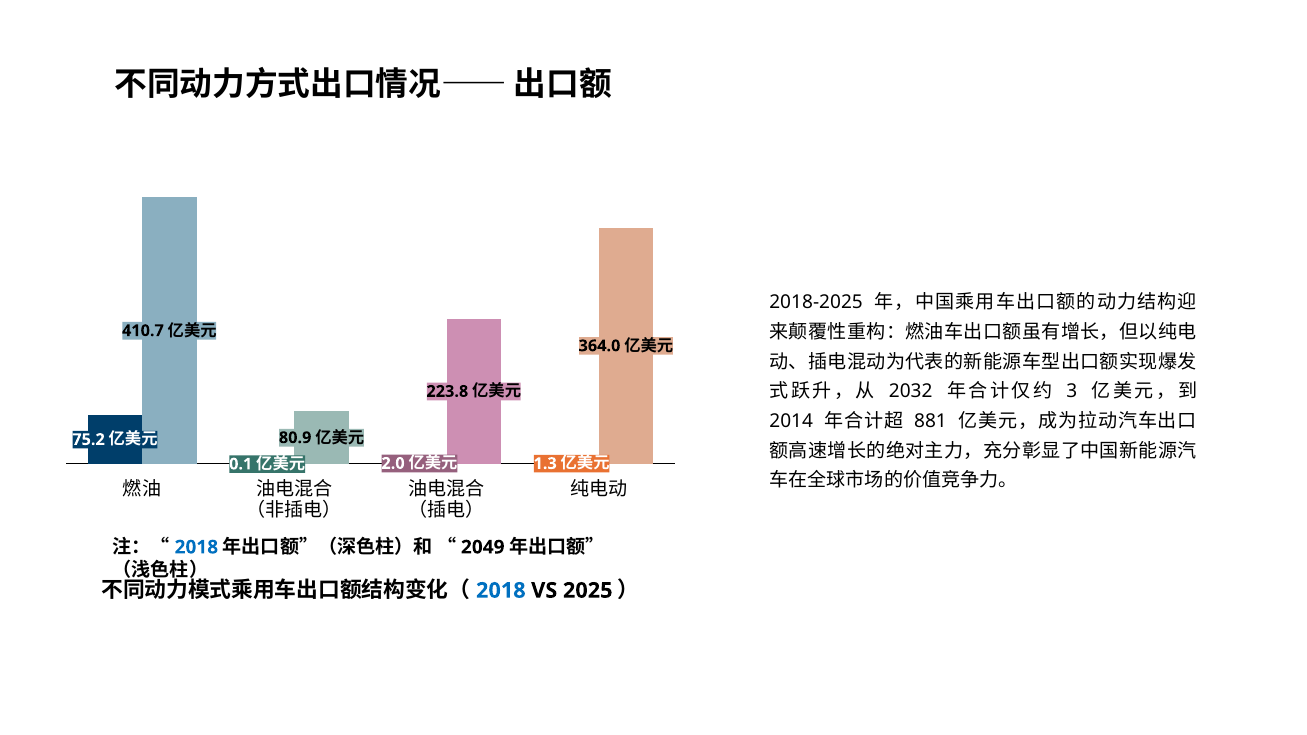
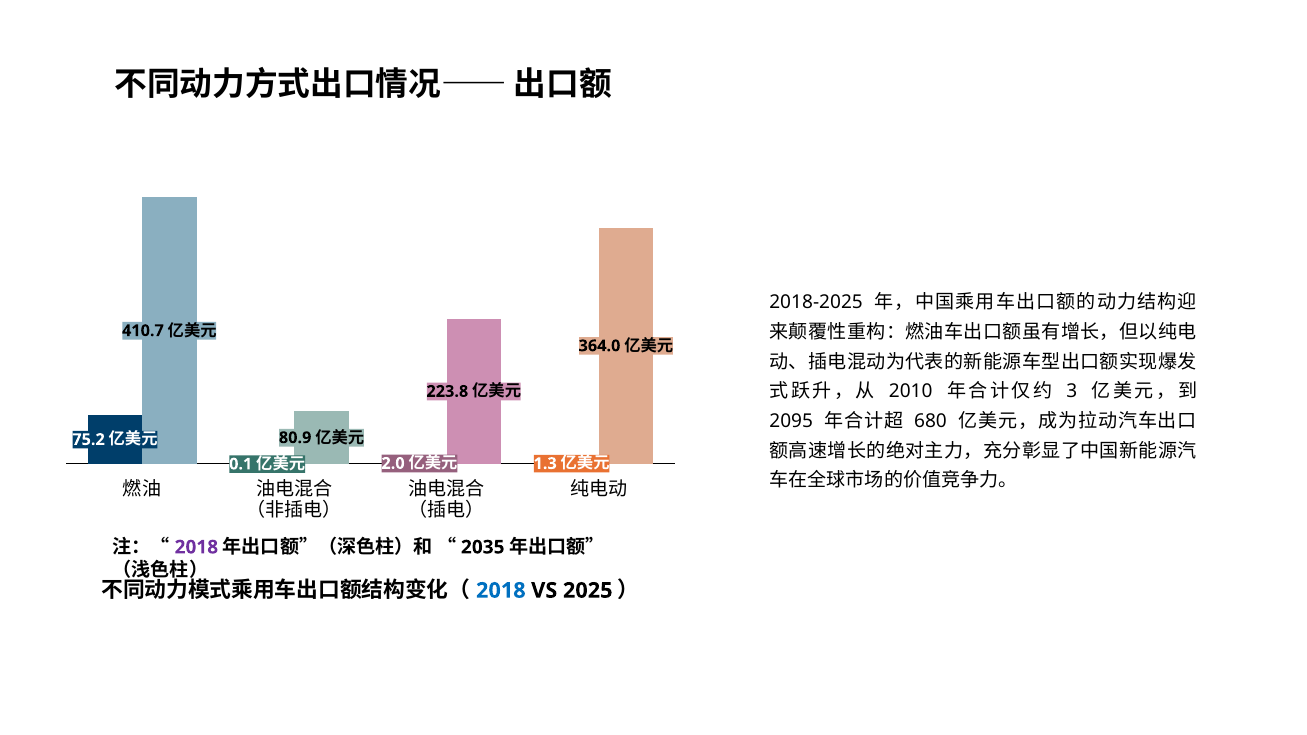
2032: 2032 -> 2010
2014: 2014 -> 2095
881: 881 -> 680
2018 at (196, 547) colour: blue -> purple
2049: 2049 -> 2035
